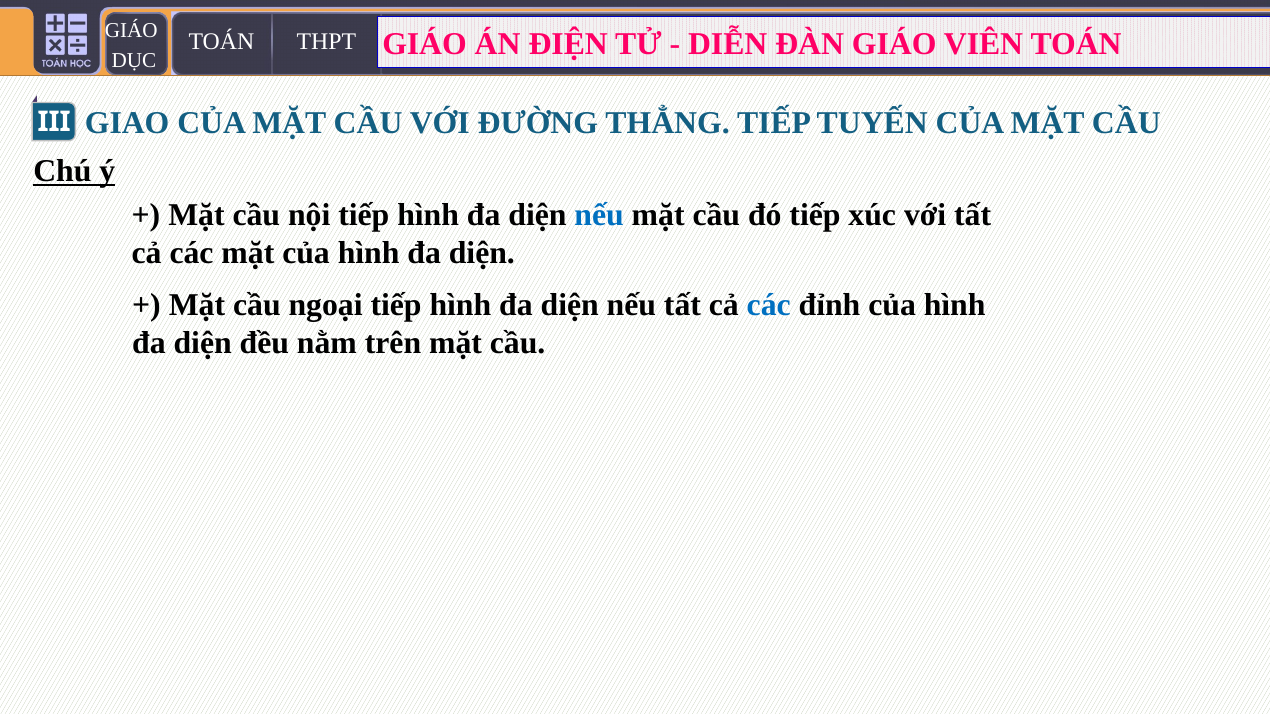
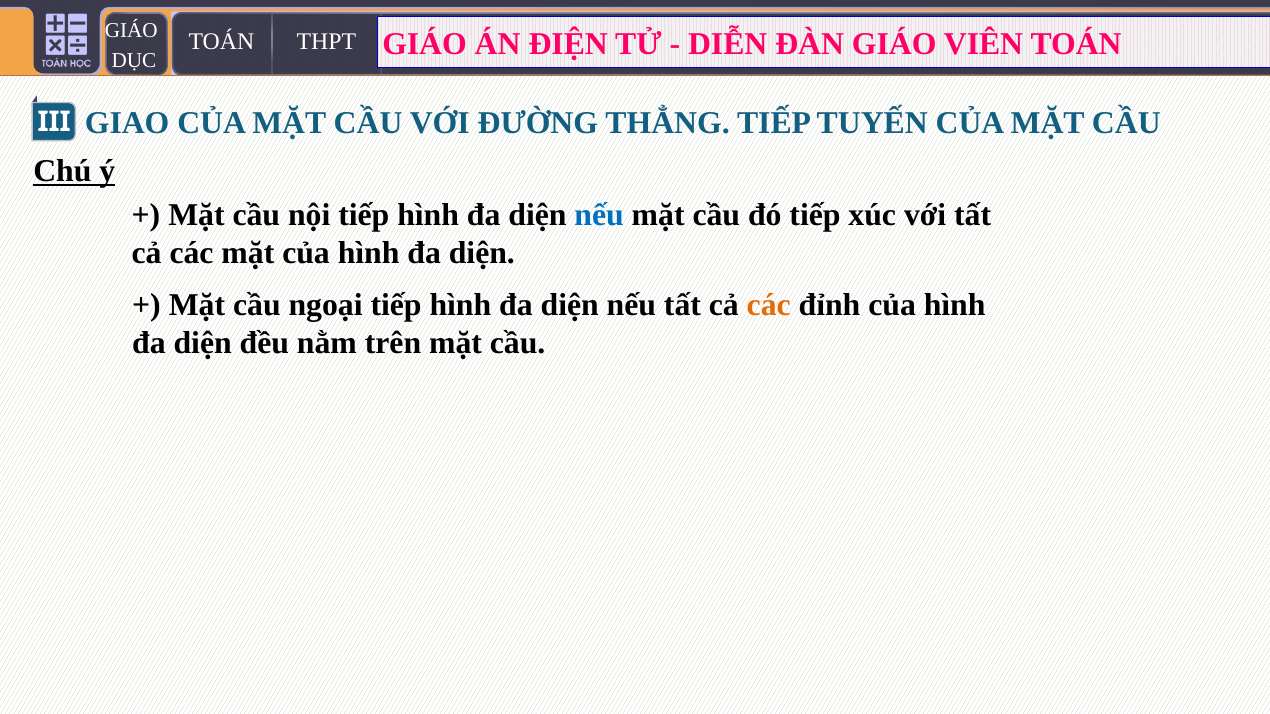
các at (769, 305) colour: blue -> orange
